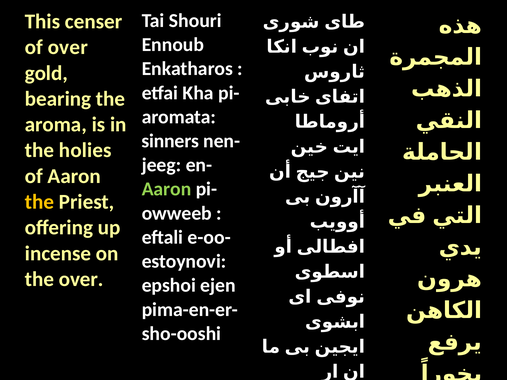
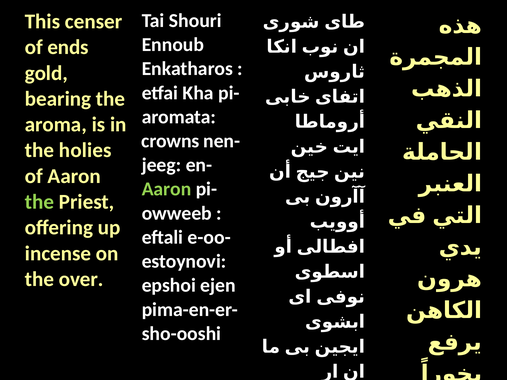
of over: over -> ends
sinners: sinners -> crowns
the at (39, 202) colour: yellow -> light green
